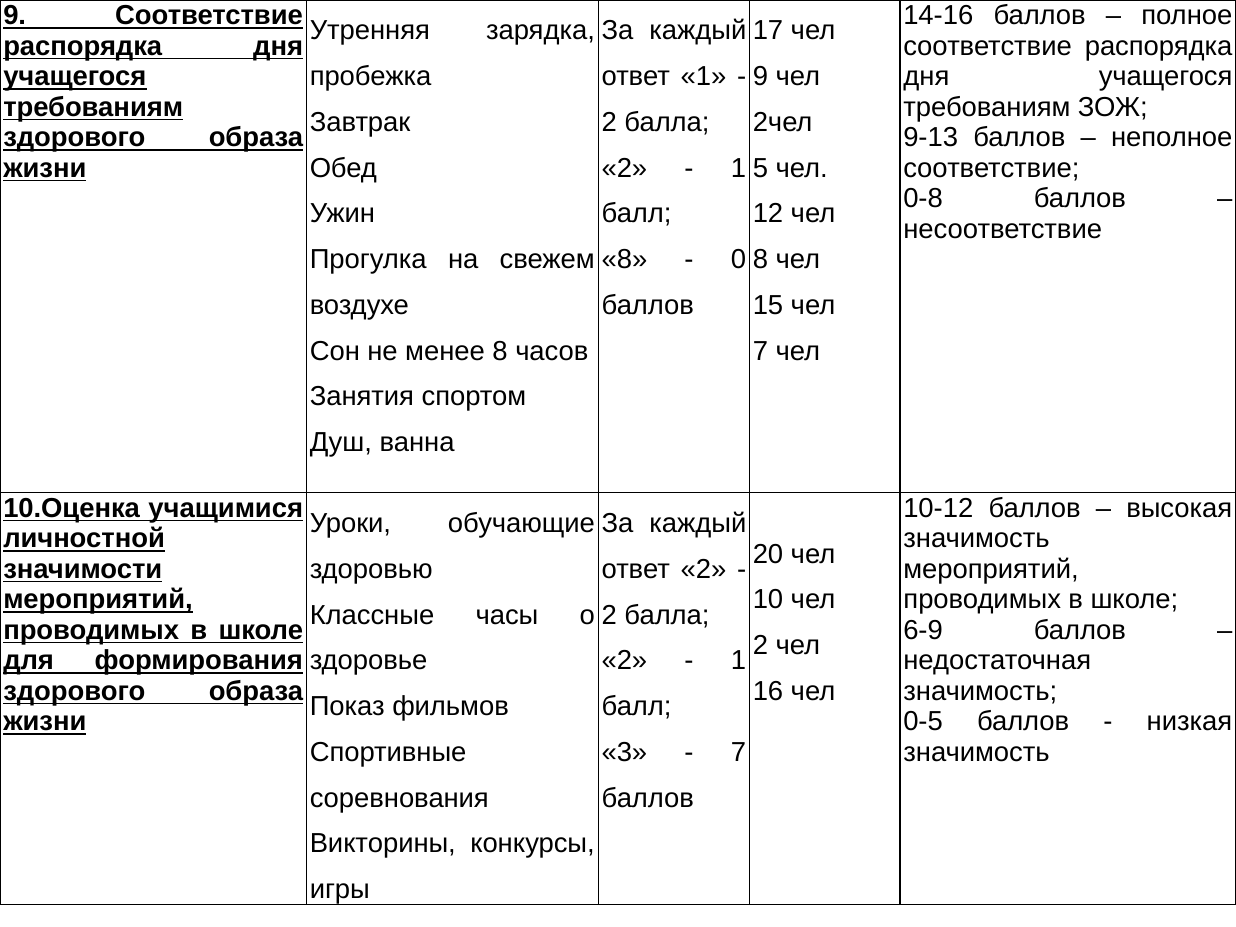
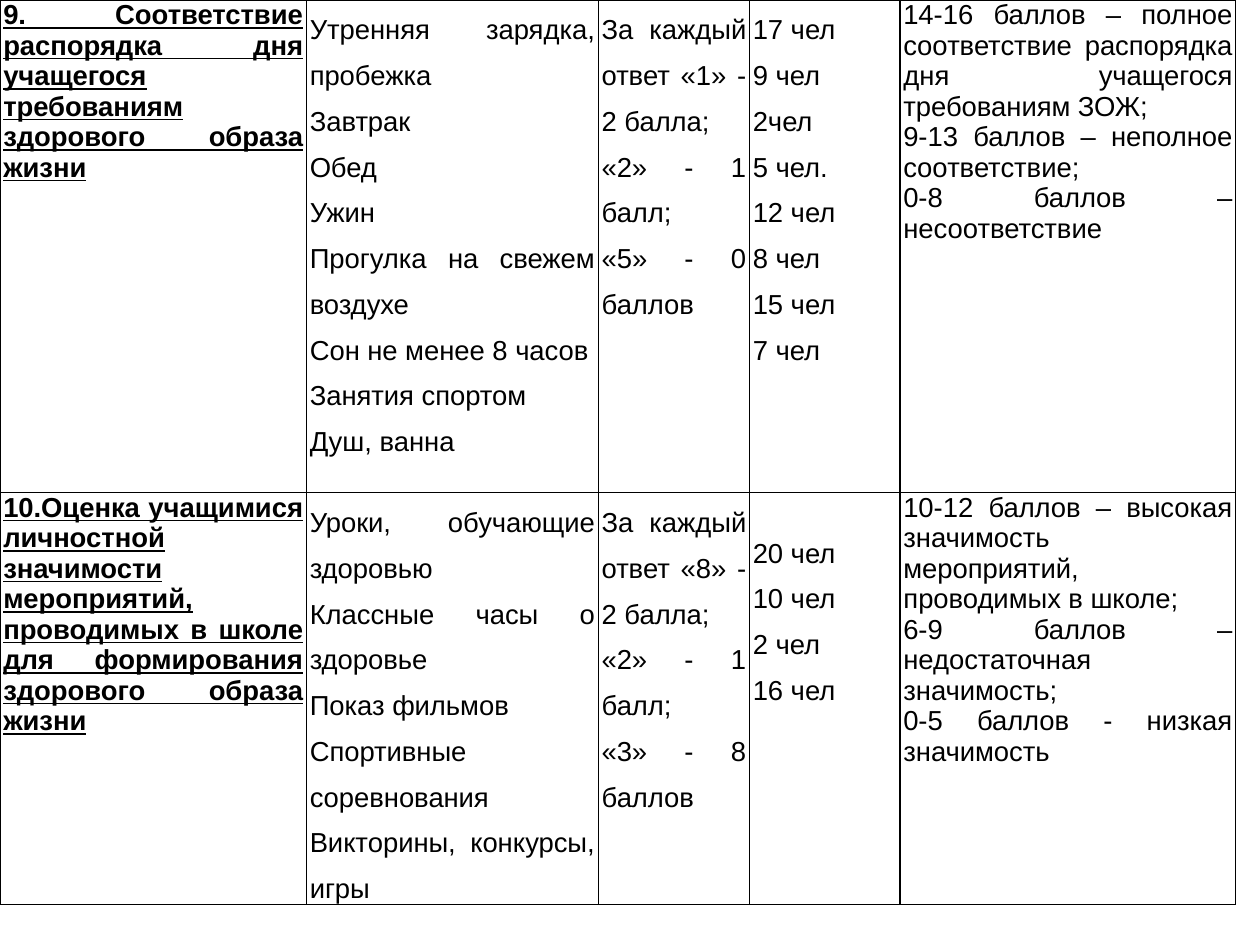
8 at (625, 260): 8 -> 5
ответ 2: 2 -> 8
7 at (739, 752): 7 -> 8
